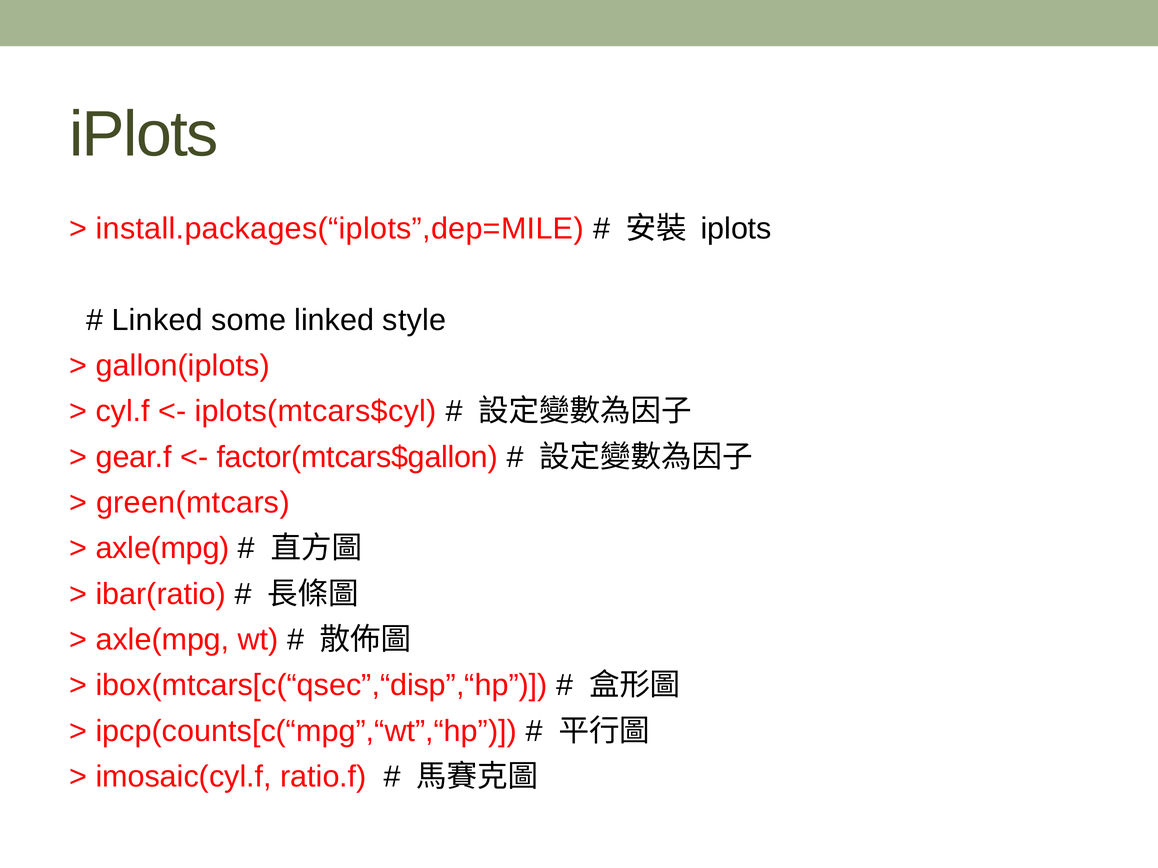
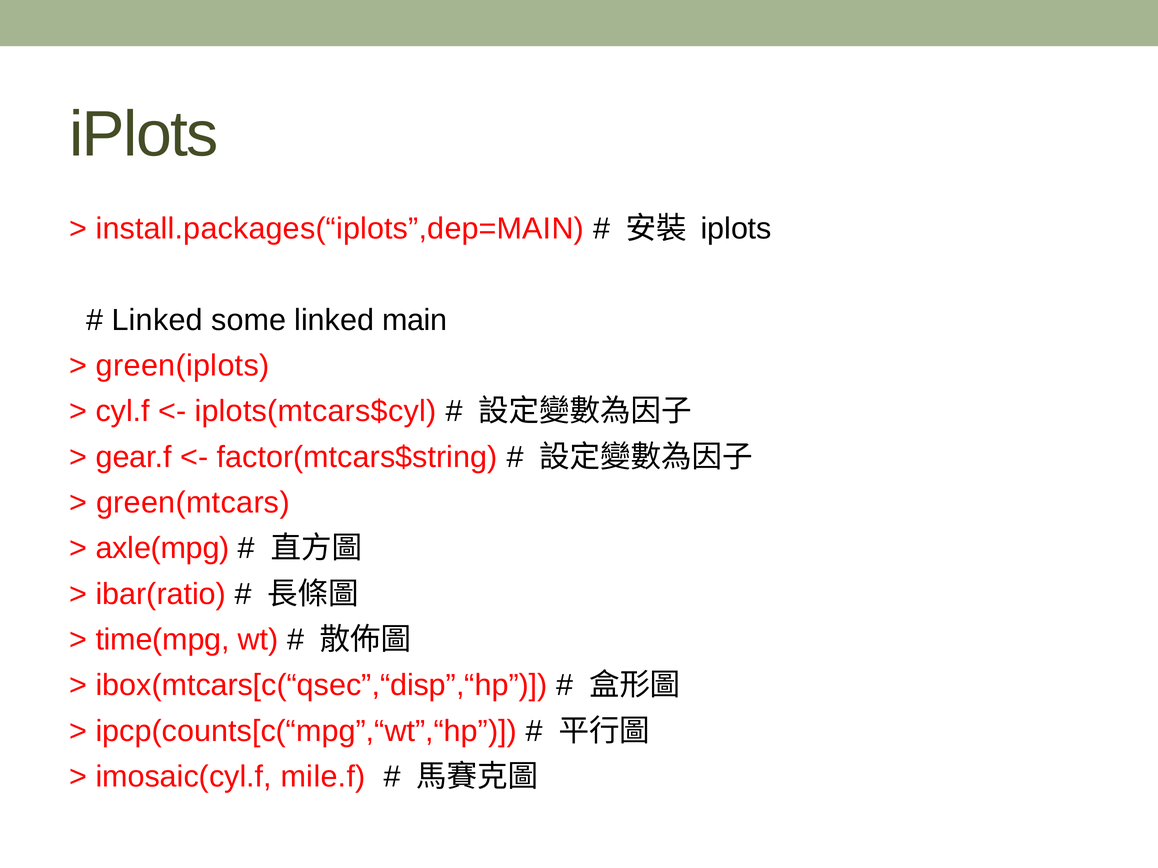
install.packages(“iplots”,dep=MILE: install.packages(“iplots”,dep=MILE -> install.packages(“iplots”,dep=MAIN
style: style -> main
gallon(iplots: gallon(iplots -> green(iplots
factor(mtcars$gallon: factor(mtcars$gallon -> factor(mtcars$string
axle(mpg at (163, 640): axle(mpg -> time(mpg
ratio.f: ratio.f -> mile.f
